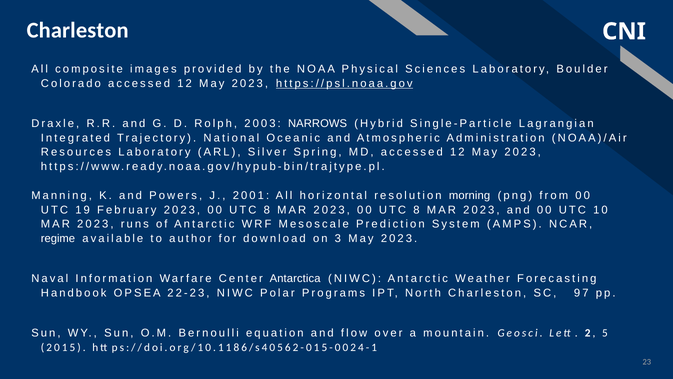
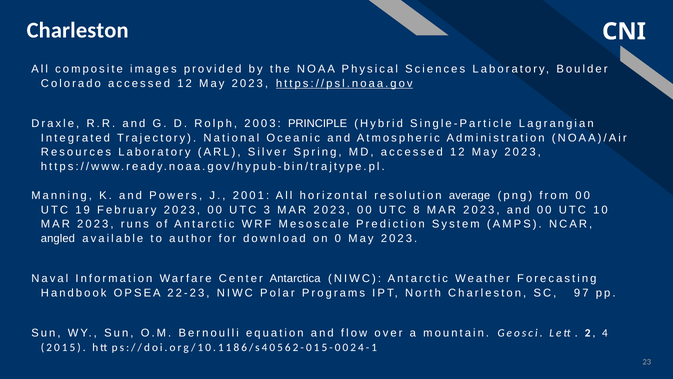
NARROWS: NARROWS -> PRINCIPLE
morning: morning -> average
8 at (267, 210): 8 -> 3
regime: regime -> angled
3: 3 -> 0
5: 5 -> 4
